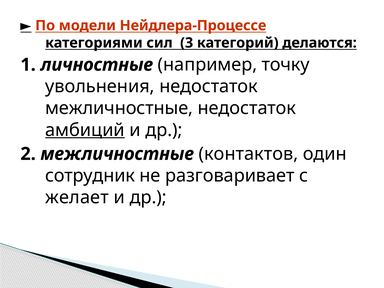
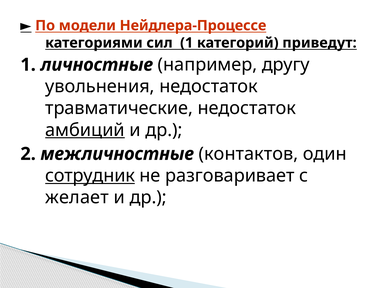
сил 3: 3 -> 1
делаются: делаются -> приведут
точку: точку -> другу
межличностные at (119, 108): межличностные -> травматические
сотрудник underline: none -> present
